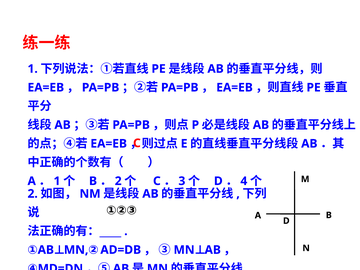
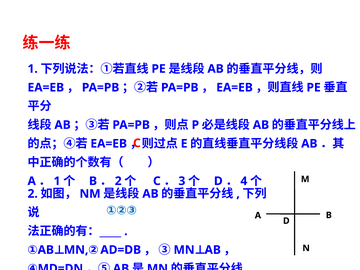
①②③ colour: black -> blue
